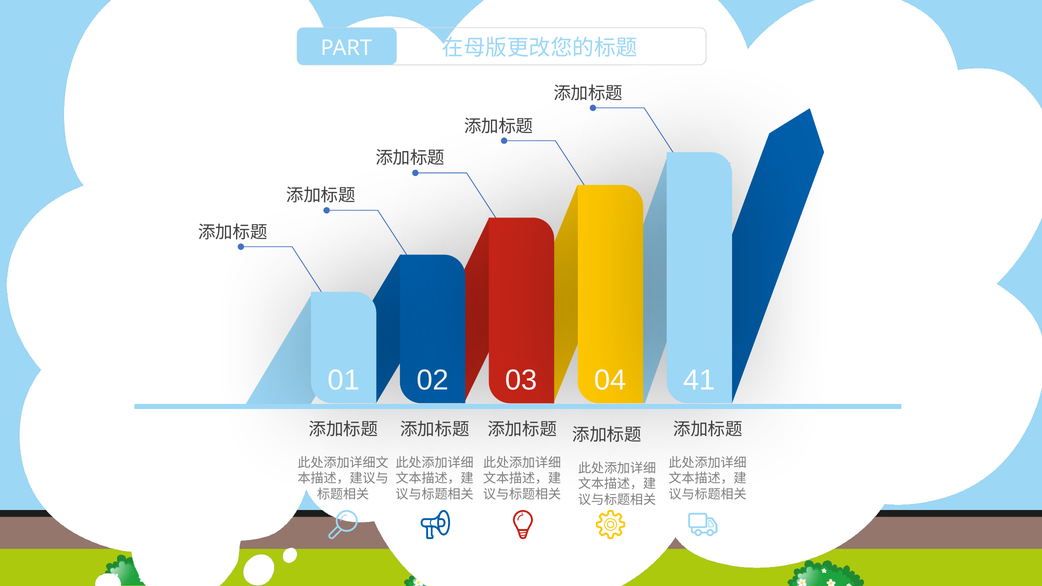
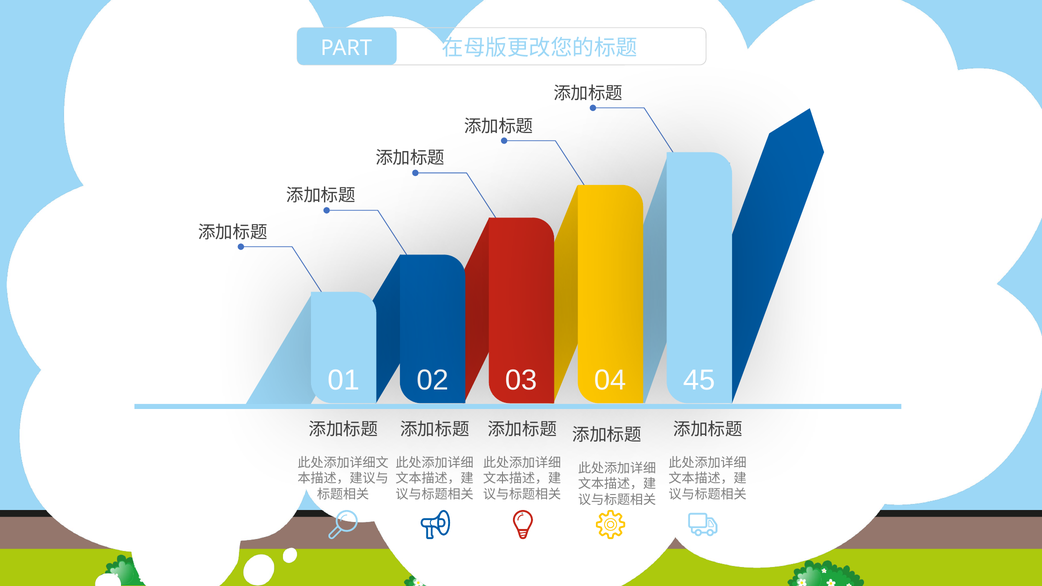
41: 41 -> 45
